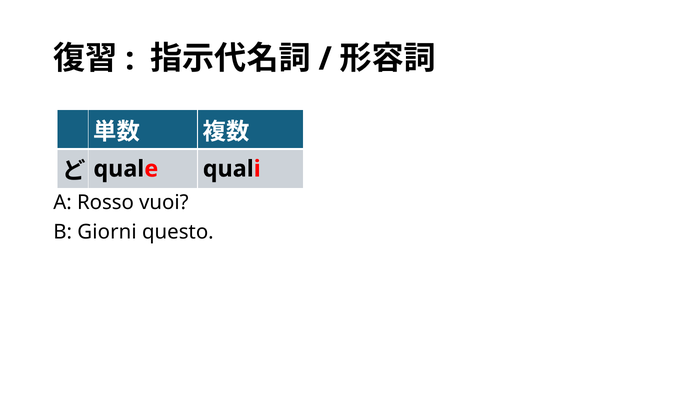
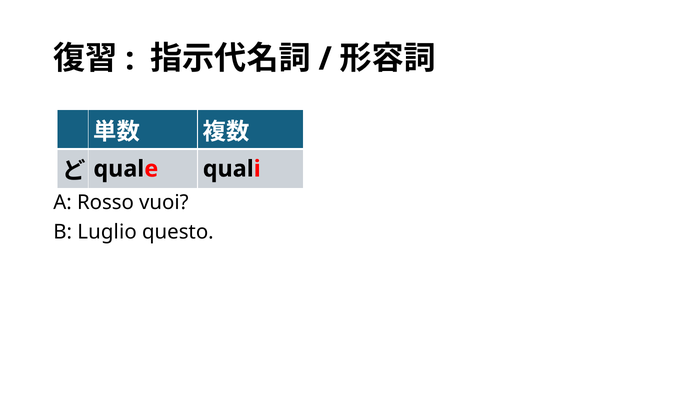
Giorni: Giorni -> Luglio
